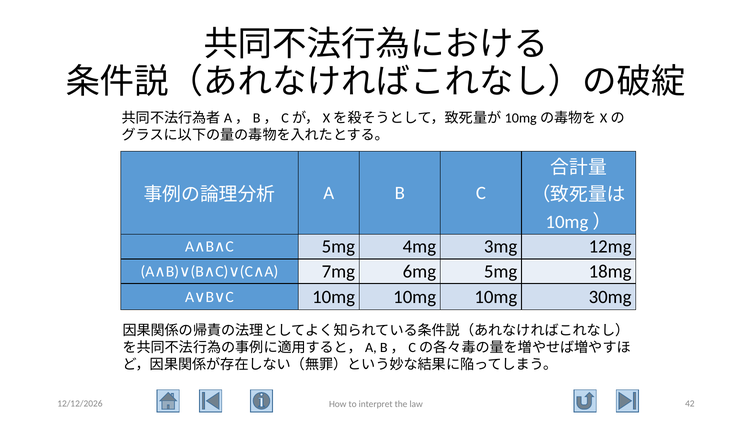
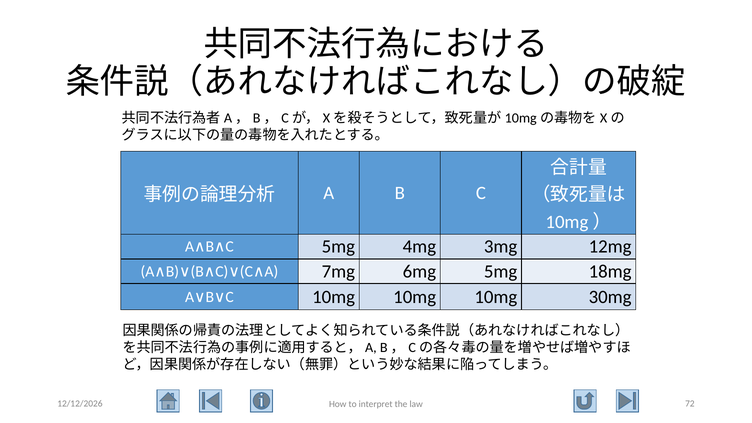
42: 42 -> 72
